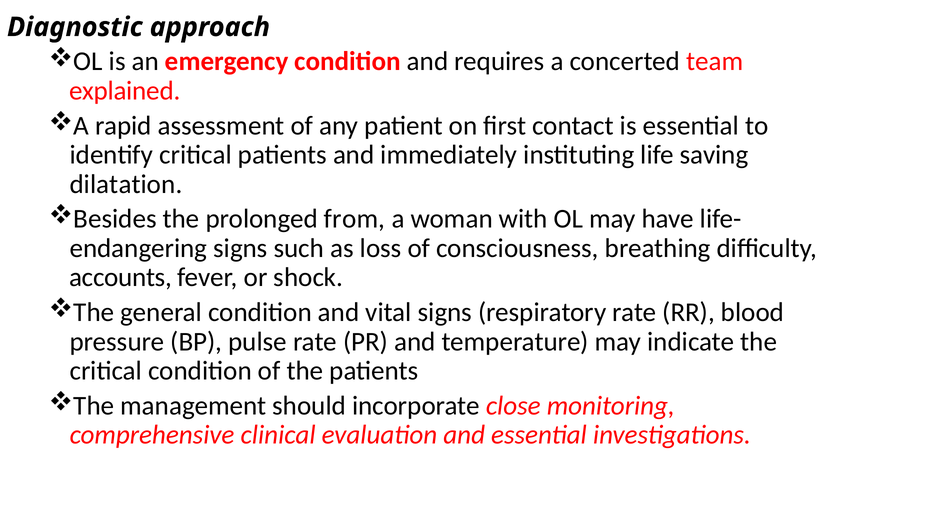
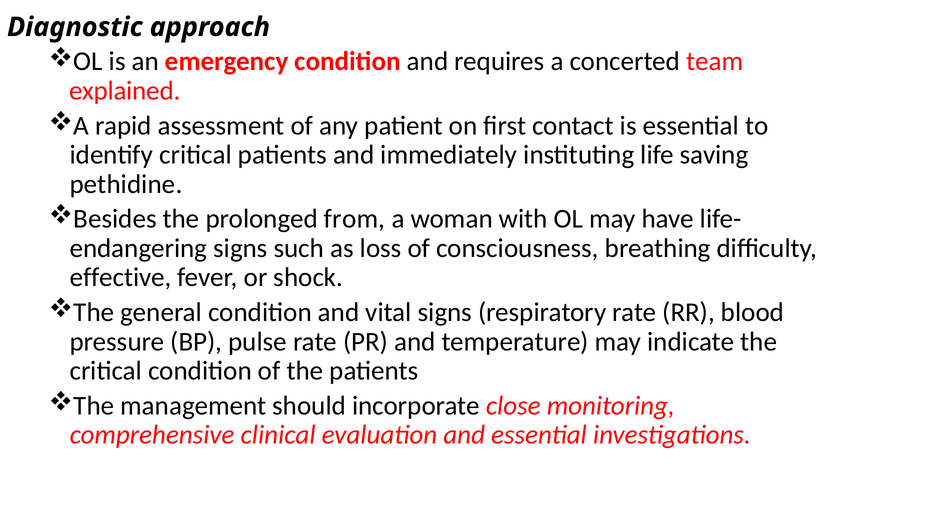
dilatation: dilatation -> pethidine
accounts: accounts -> effective
